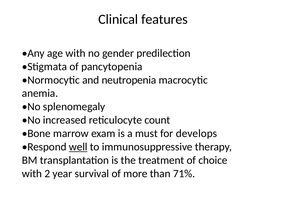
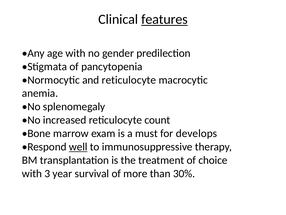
features underline: none -> present
and neutropenia: neutropenia -> reticulocyte
2: 2 -> 3
71%: 71% -> 30%
